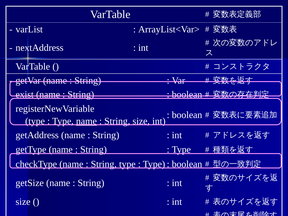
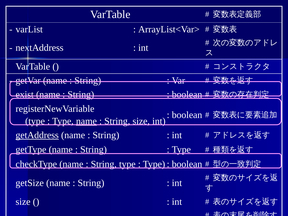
getAddress underline: none -> present
